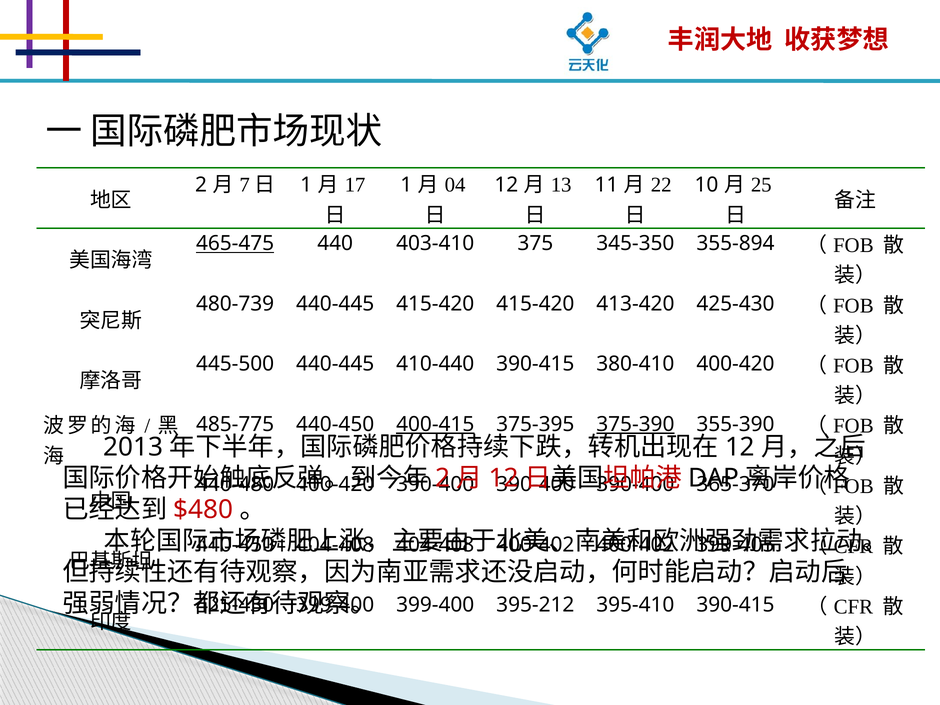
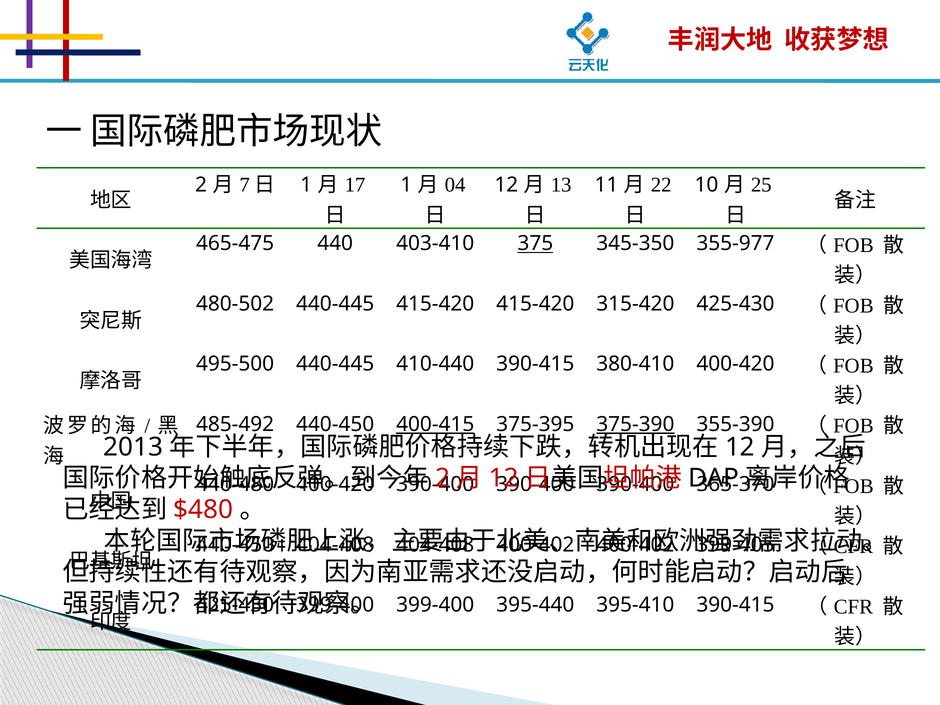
465-475 underline: present -> none
375 underline: none -> present
355-894: 355-894 -> 355-977
480-739: 480-739 -> 480-502
413-420: 413-420 -> 315-420
445-500: 445-500 -> 495-500
485-775: 485-775 -> 485-492
395-212: 395-212 -> 395-440
